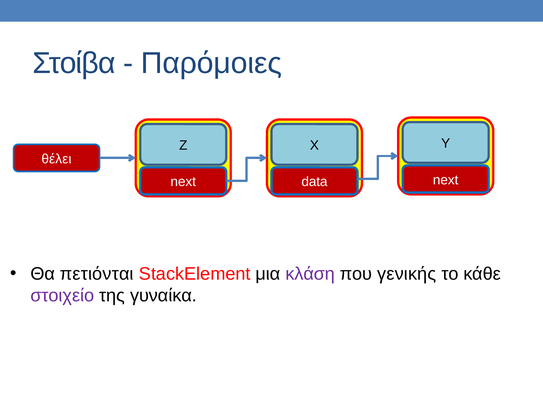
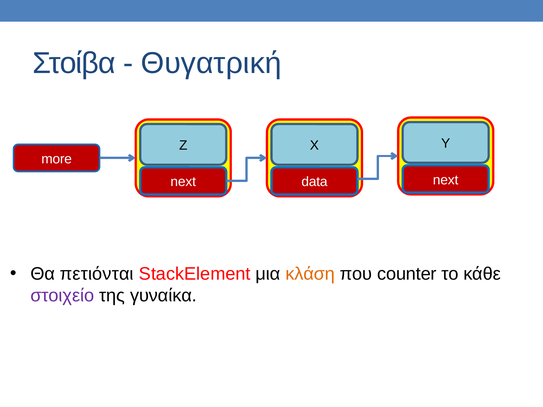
Παρόμοιες: Παρόμοιες -> Θυγατρική
θέλει: θέλει -> more
κλάση colour: purple -> orange
γενικής: γενικής -> counter
